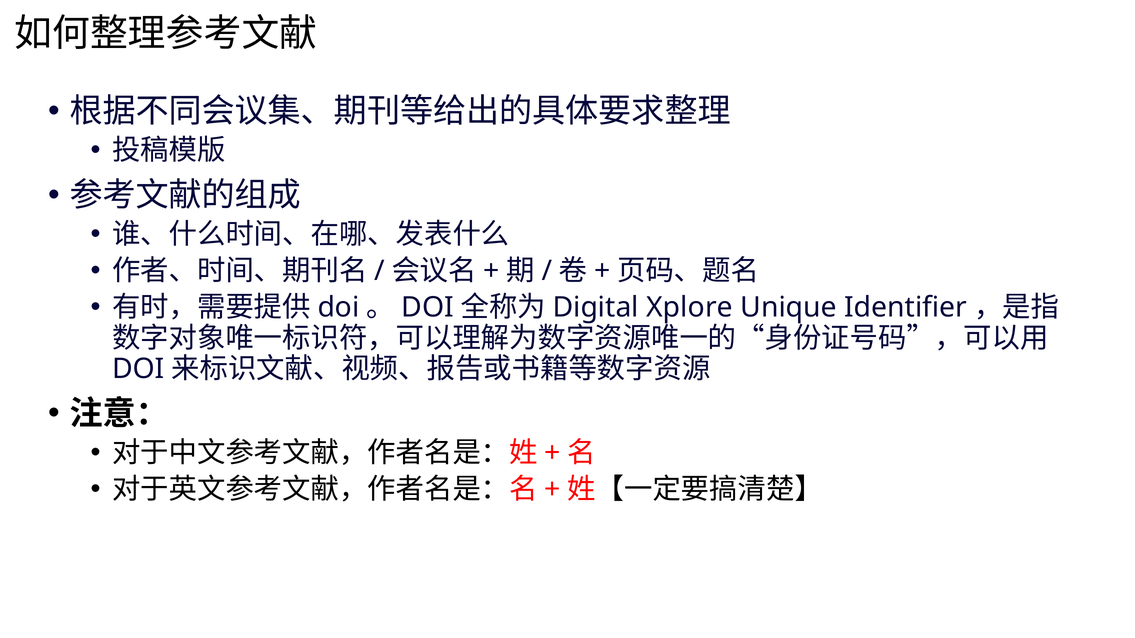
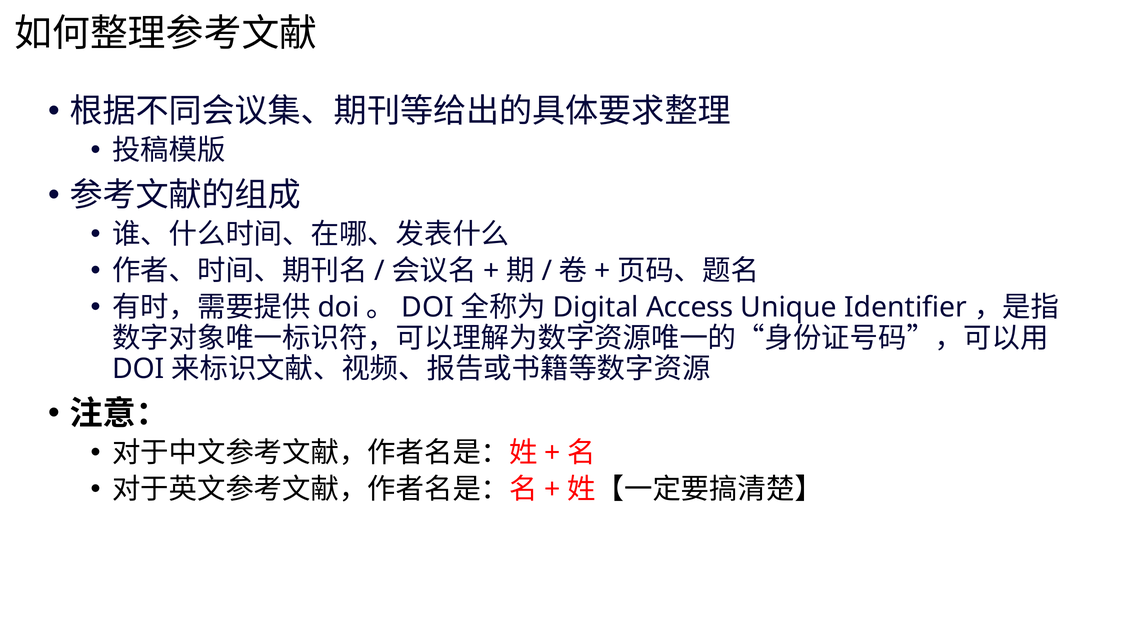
Xplore: Xplore -> Access
